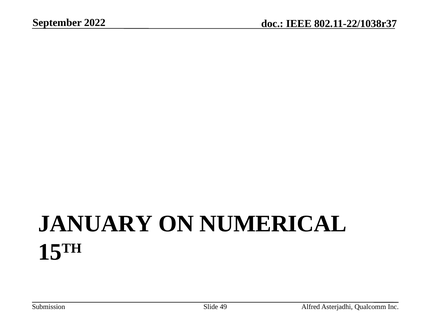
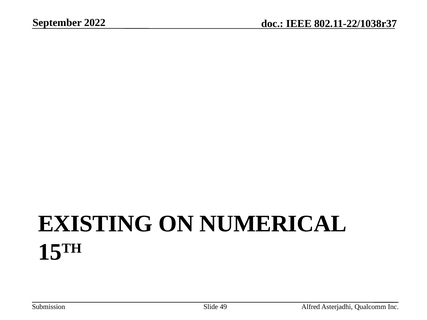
JANUARY: JANUARY -> EXISTING
